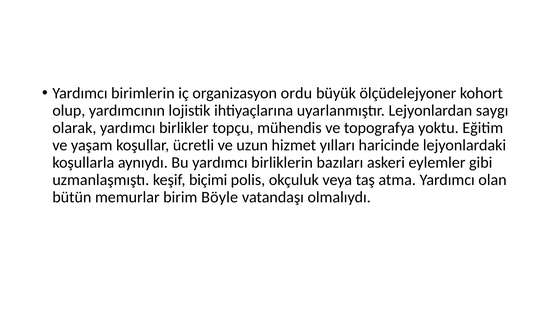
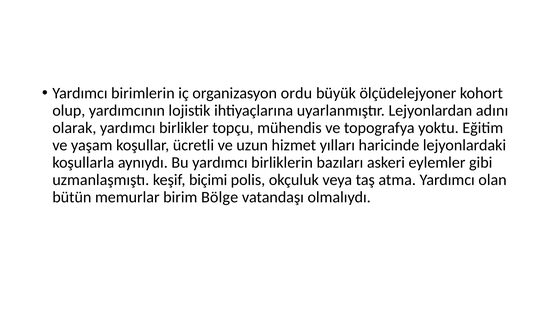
saygı: saygı -> adını
Böyle: Böyle -> Bölge
